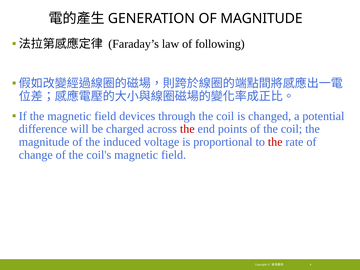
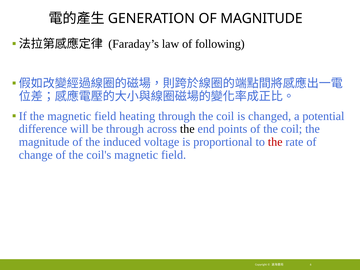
devices: devices -> heating
be charged: charged -> through
the at (187, 129) colour: red -> black
